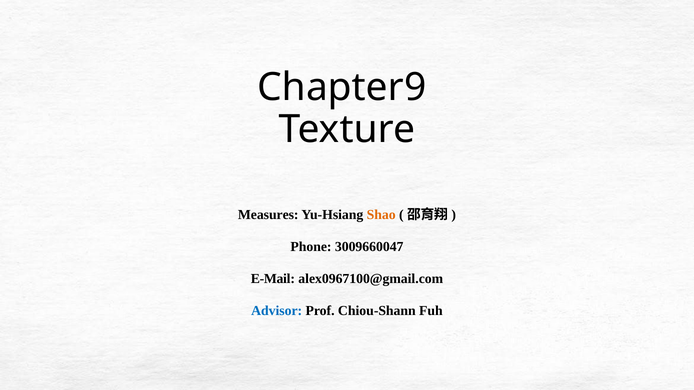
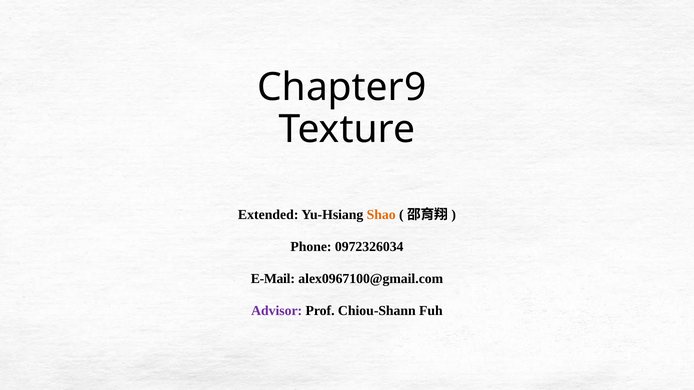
Measures: Measures -> Extended
3009660047: 3009660047 -> 0972326034
Advisor colour: blue -> purple
